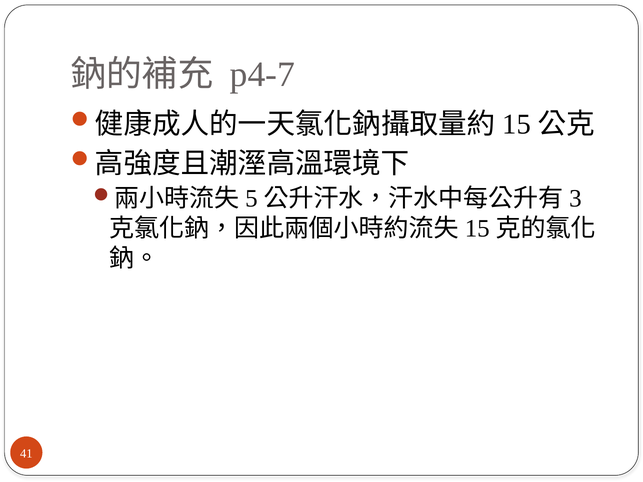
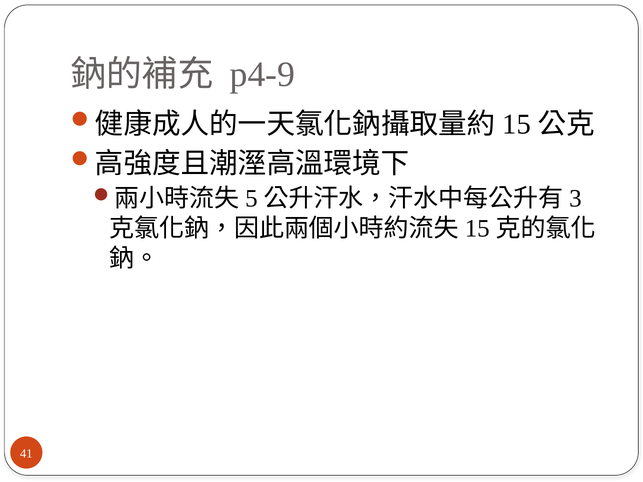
p4-7: p4-7 -> p4-9
